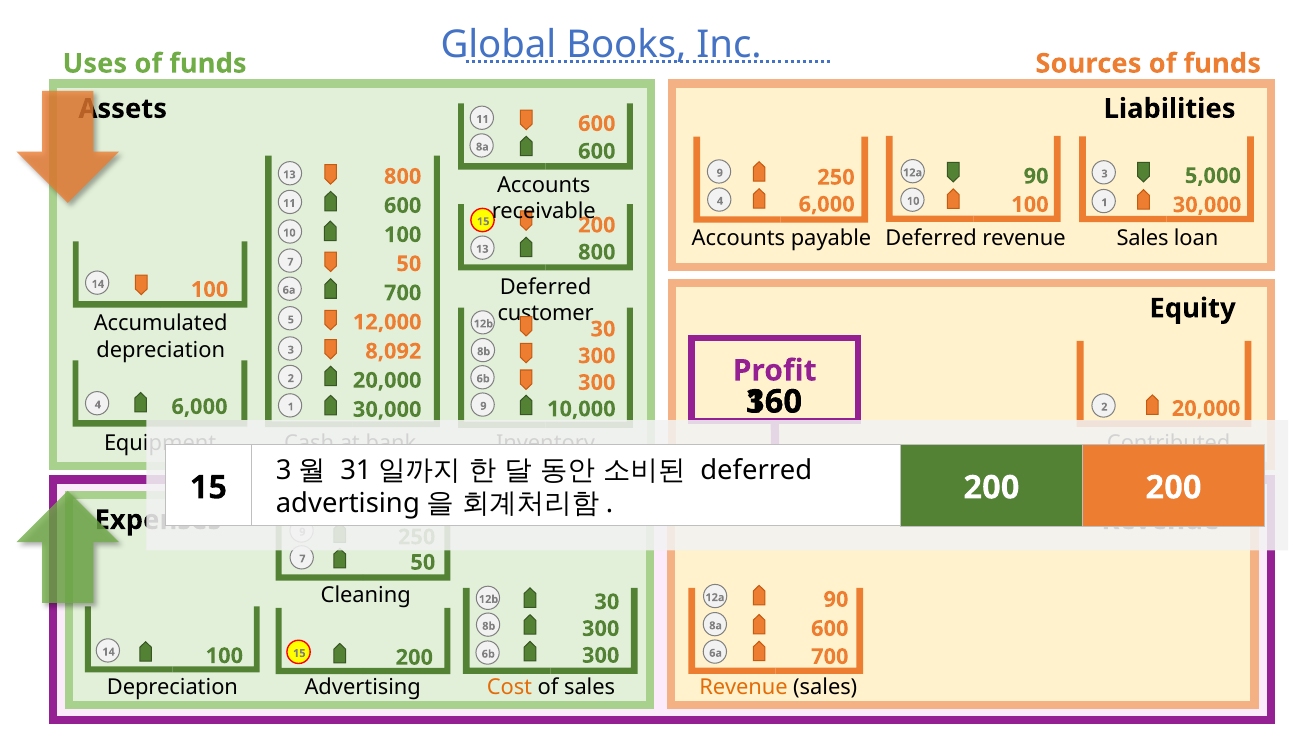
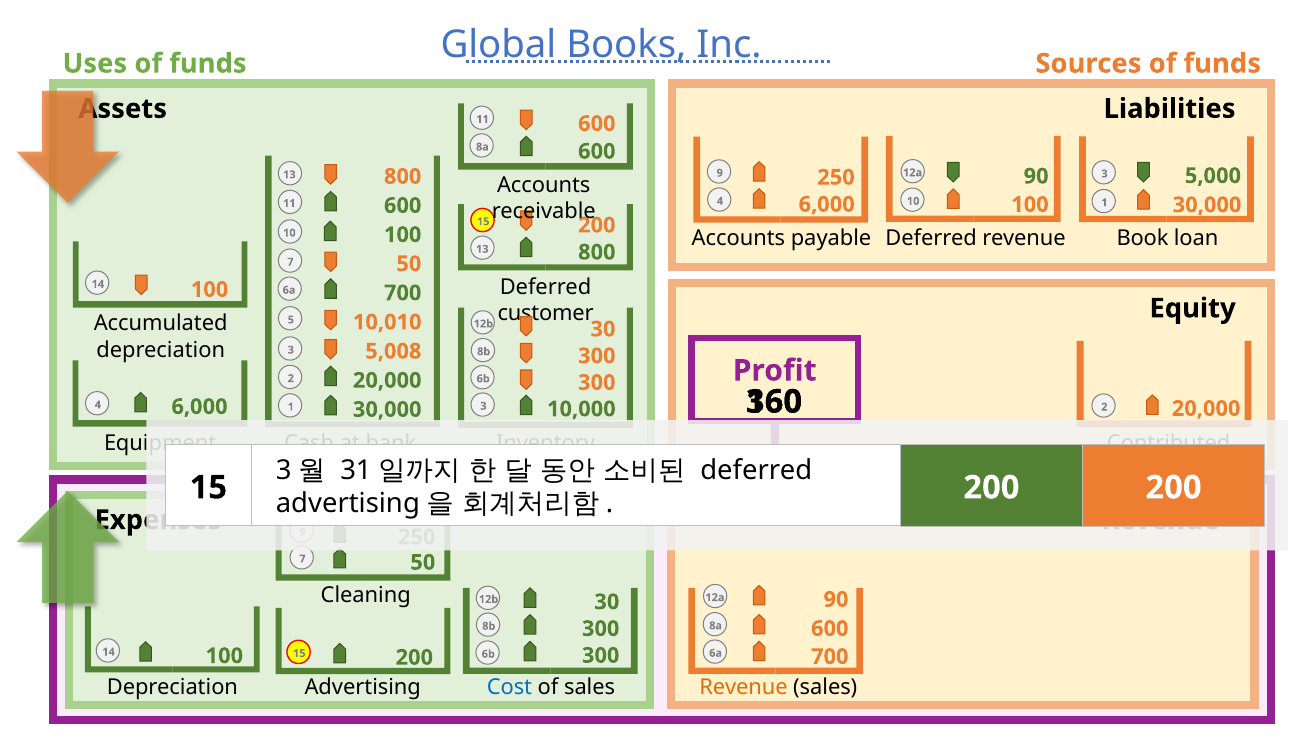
Sales at (1143, 238): Sales -> Book
12,000: 12,000 -> 10,010
8,092: 8,092 -> 5,008
4 9: 9 -> 3
Cost colour: orange -> blue
